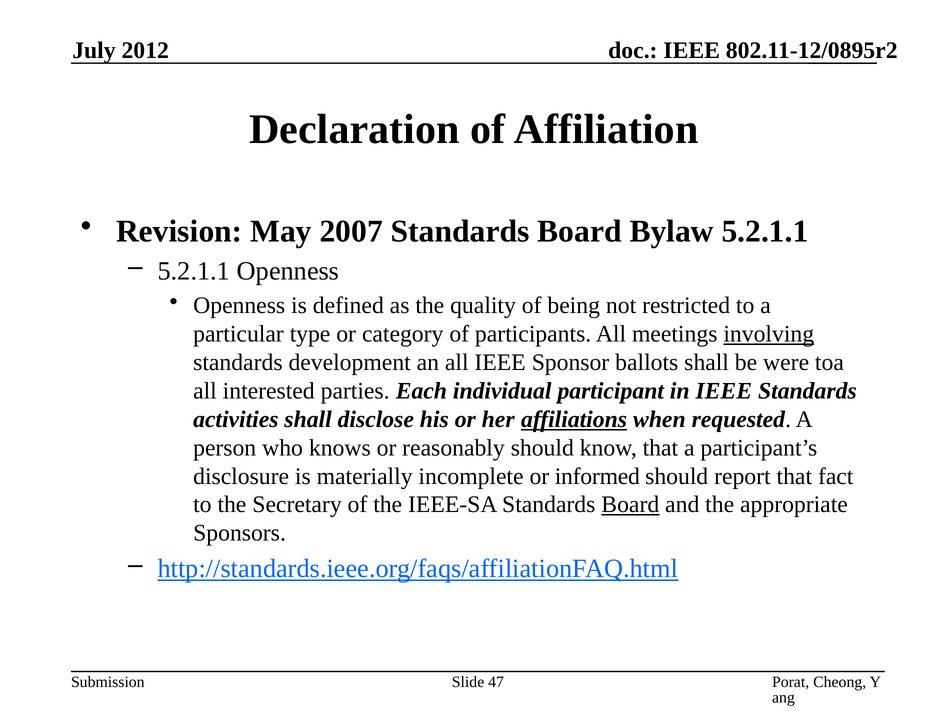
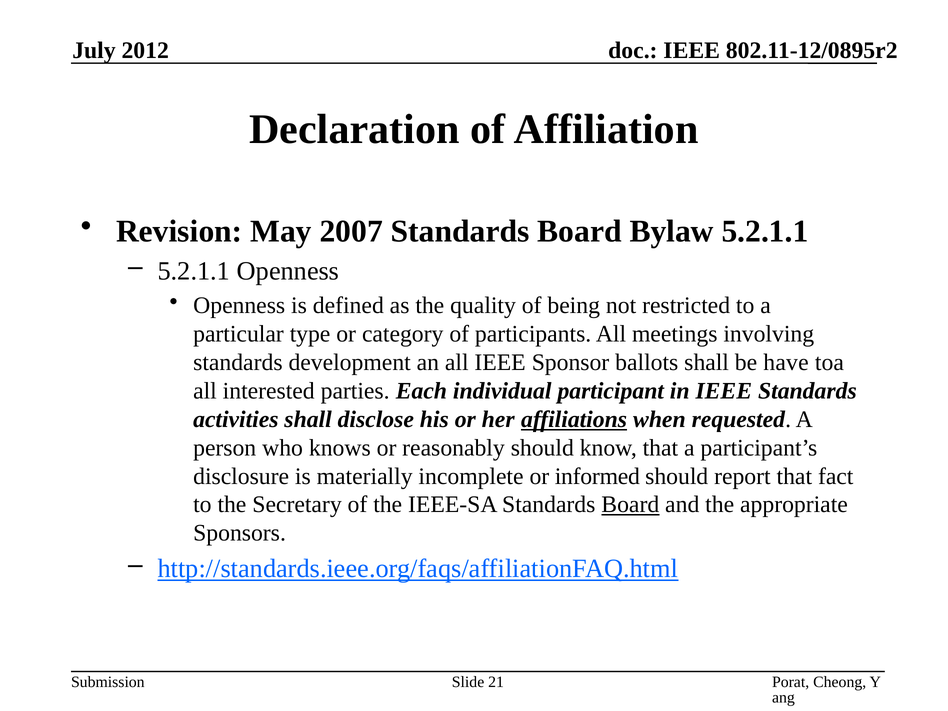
involving underline: present -> none
were: were -> have
47: 47 -> 21
